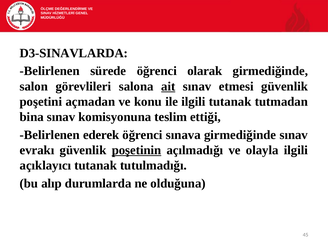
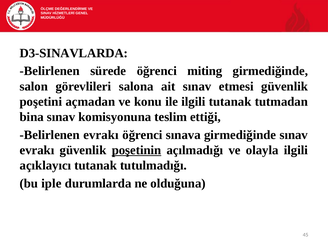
olarak: olarak -> miting
ait underline: present -> none
Belirlenen ederek: ederek -> evrakı
alıp: alıp -> iple
